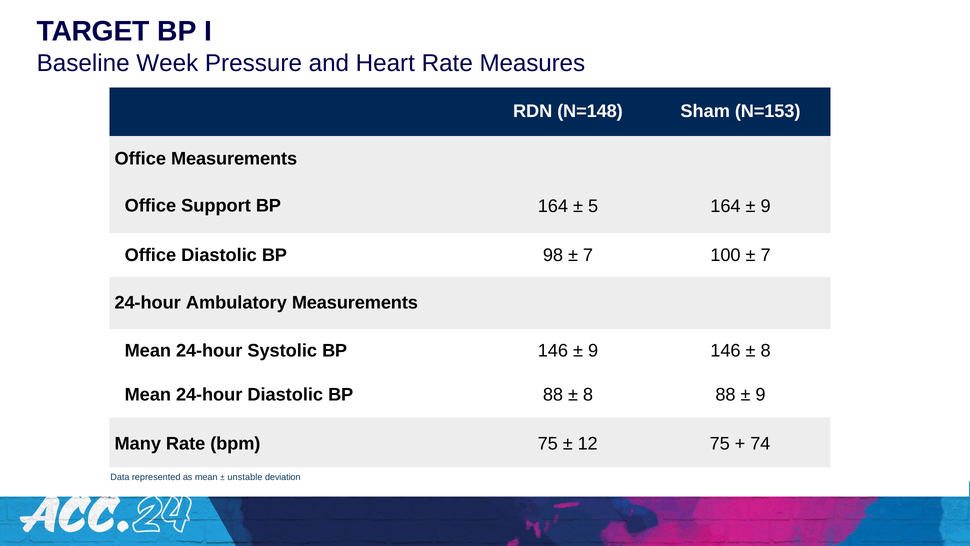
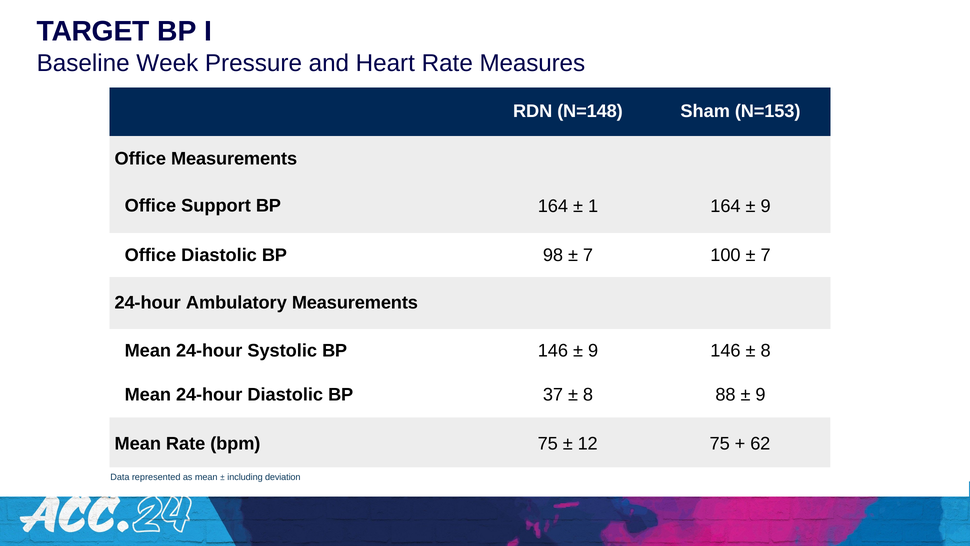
5: 5 -> 1
BP 88: 88 -> 37
Many at (138, 443): Many -> Mean
74: 74 -> 62
unstable: unstable -> including
